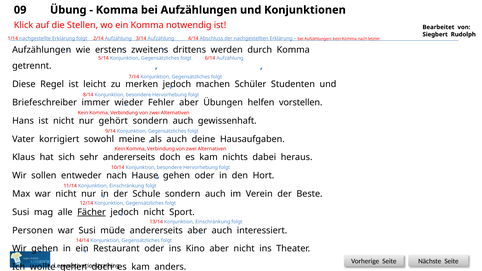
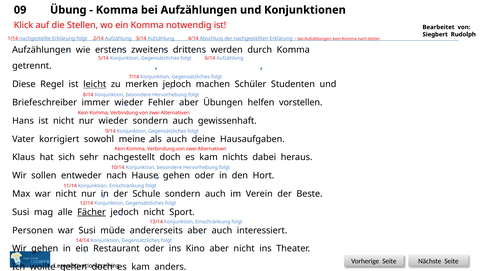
leicht underline: none -> present
nur gehört: gehört -> wieder
sehr andererseits: andererseits -> nachgestellt
